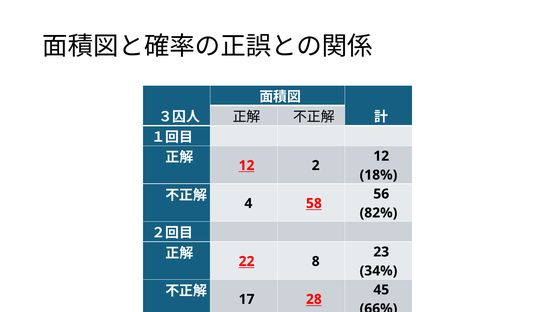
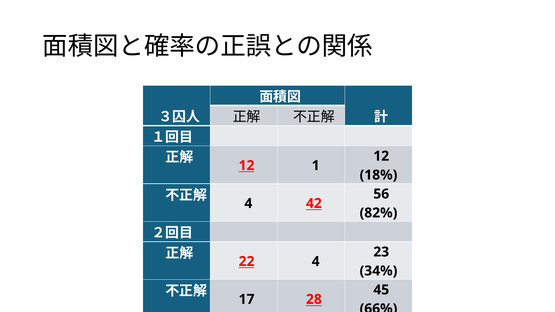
2: 2 -> 1
58: 58 -> 42
22 8: 8 -> 4
